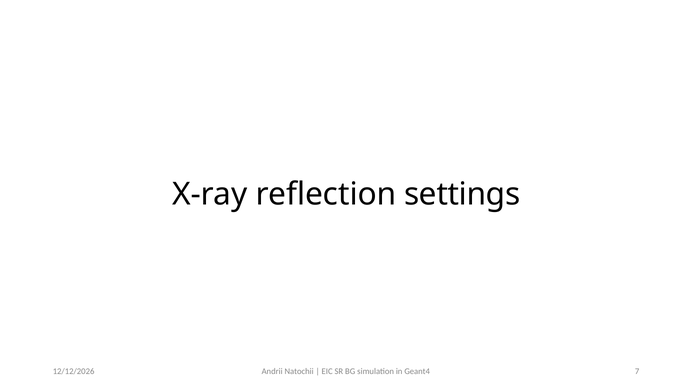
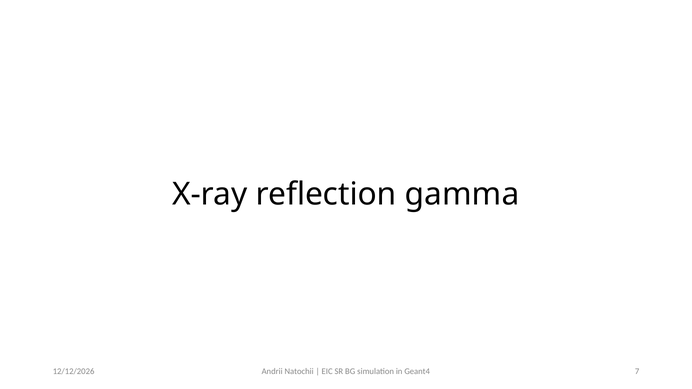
settings: settings -> gamma
